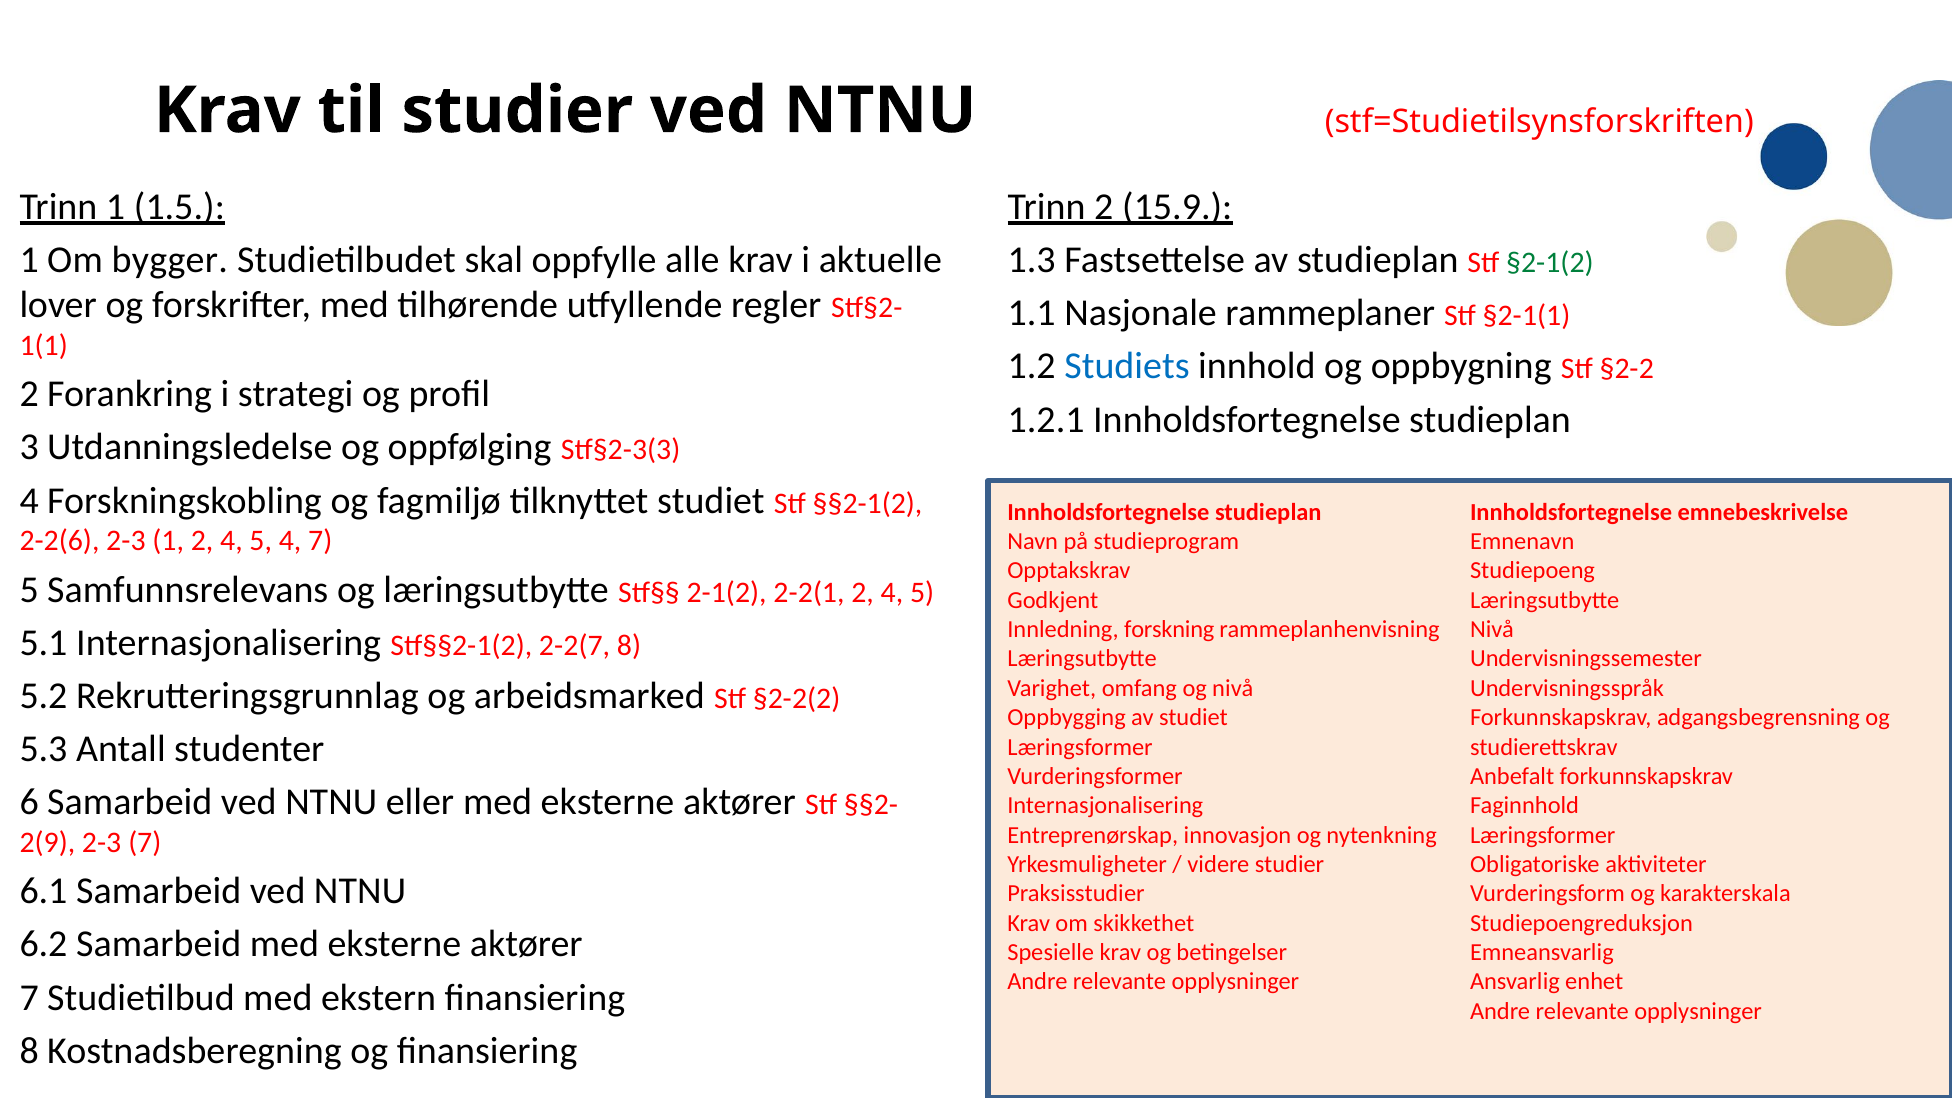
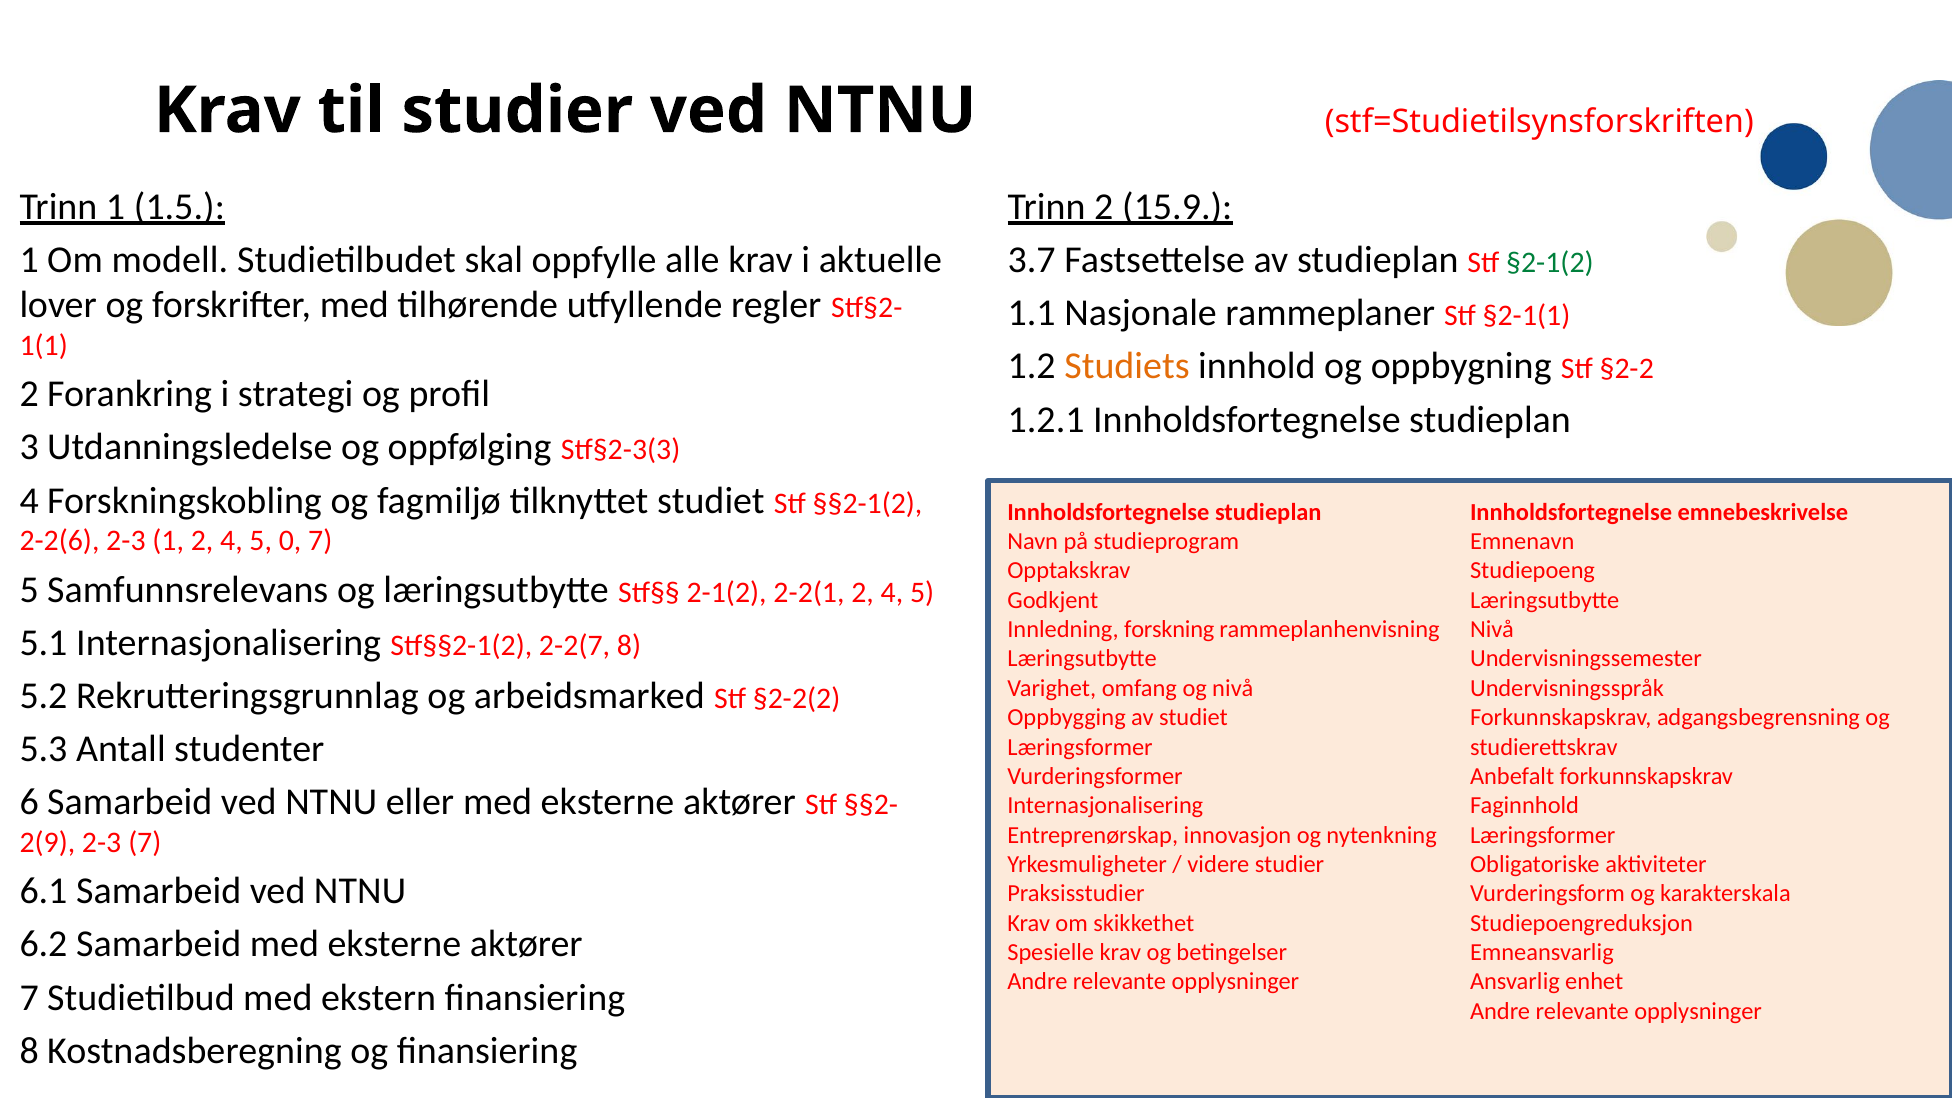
bygger: bygger -> modell
1.3: 1.3 -> 3.7
Studiets colour: blue -> orange
5 4: 4 -> 0
